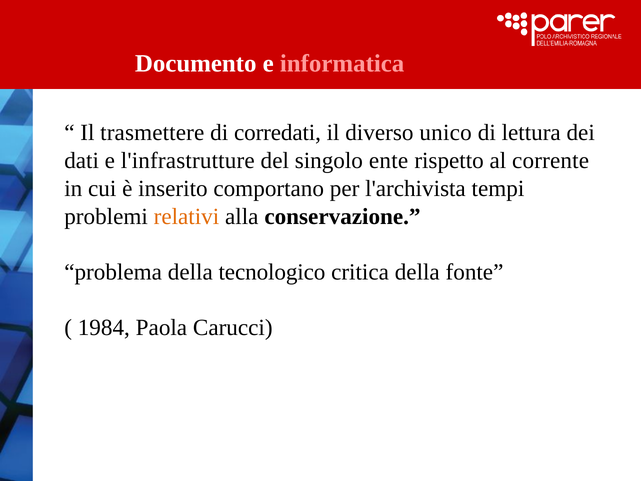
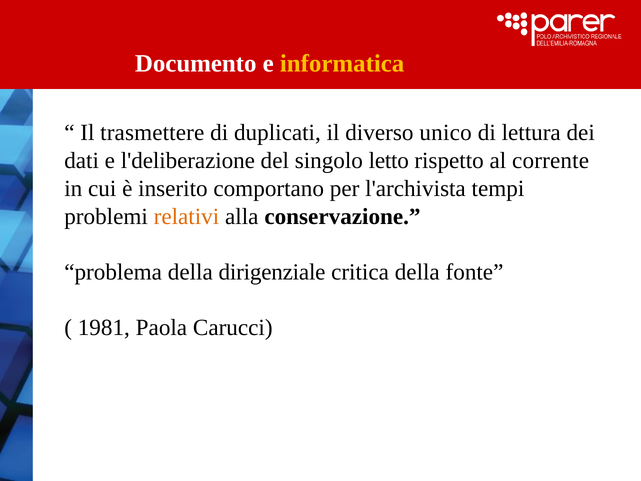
informatica colour: pink -> yellow
corredati: corredati -> duplicati
l'infrastrutture: l'infrastrutture -> l'deliberazione
ente: ente -> letto
tecnologico: tecnologico -> dirigenziale
1984: 1984 -> 1981
